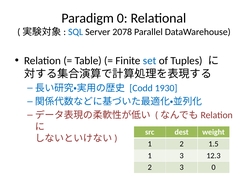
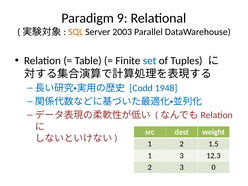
Paradigm 0: 0 -> 9
SQL colour: blue -> orange
2078: 2078 -> 2003
1930: 1930 -> 1948
